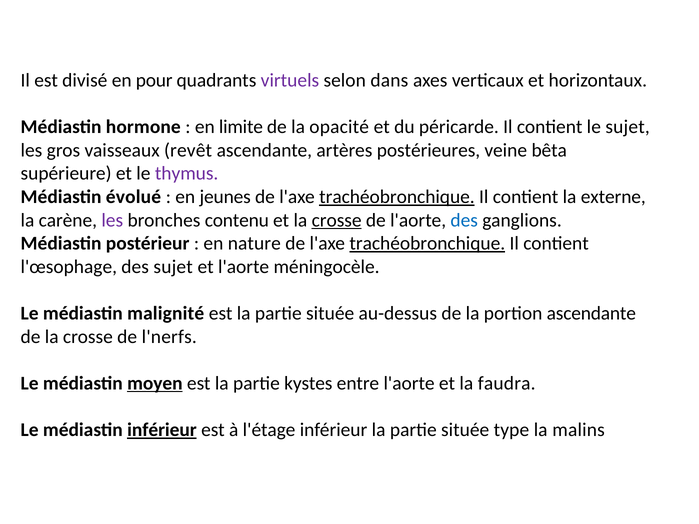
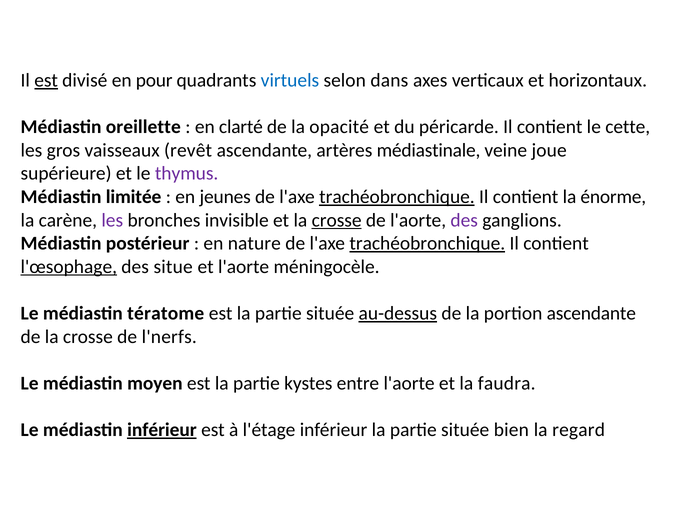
est at (46, 80) underline: none -> present
virtuels colour: purple -> blue
hormone: hormone -> oreillette
limite: limite -> clarté
le sujet: sujet -> cette
postérieures: postérieures -> médiastinale
bêta: bêta -> joue
évolué: évolué -> limitée
externe: externe -> énorme
contenu: contenu -> invisible
des at (464, 220) colour: blue -> purple
l'œsophage underline: none -> present
des sujet: sujet -> situe
malignité: malignité -> tératome
au-dessus underline: none -> present
moyen underline: present -> none
type: type -> bien
malins: malins -> regard
